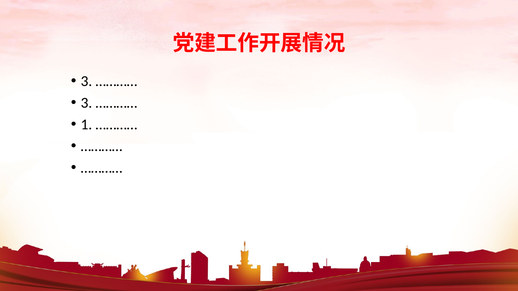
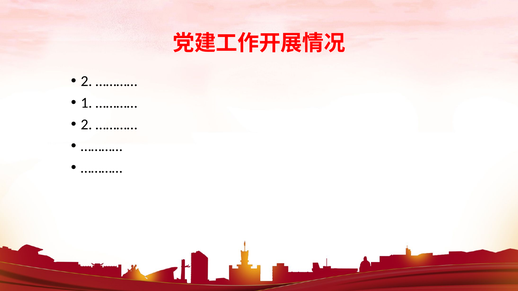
3 at (86, 81): 3 -> 2
3 at (86, 103): 3 -> 1
1 at (86, 125): 1 -> 2
